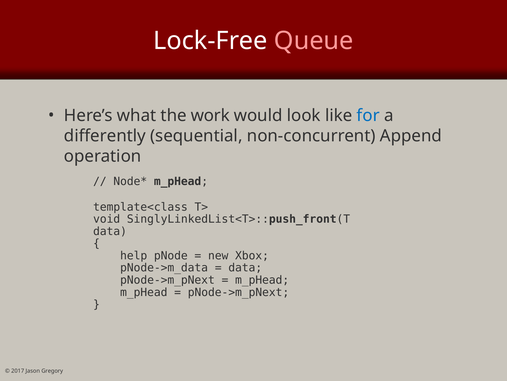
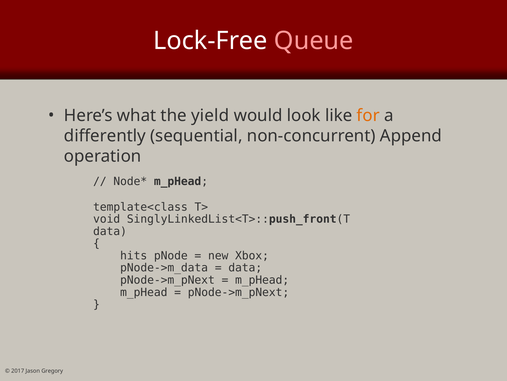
work: work -> yield
for colour: blue -> orange
help: help -> hits
